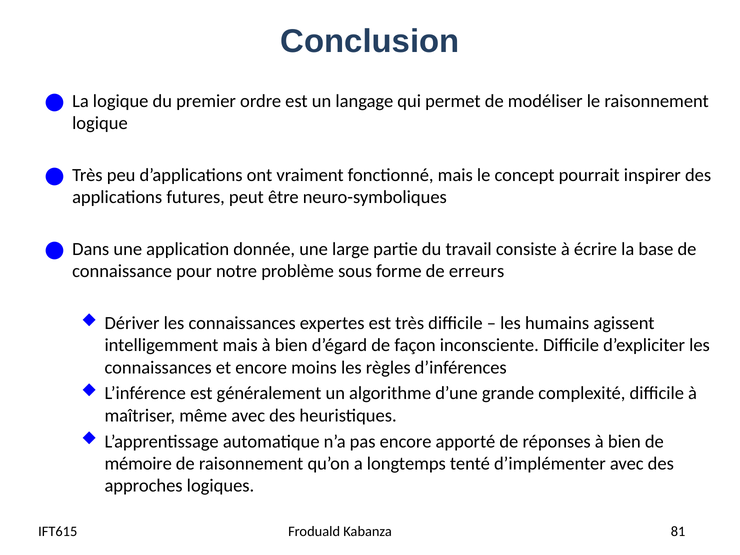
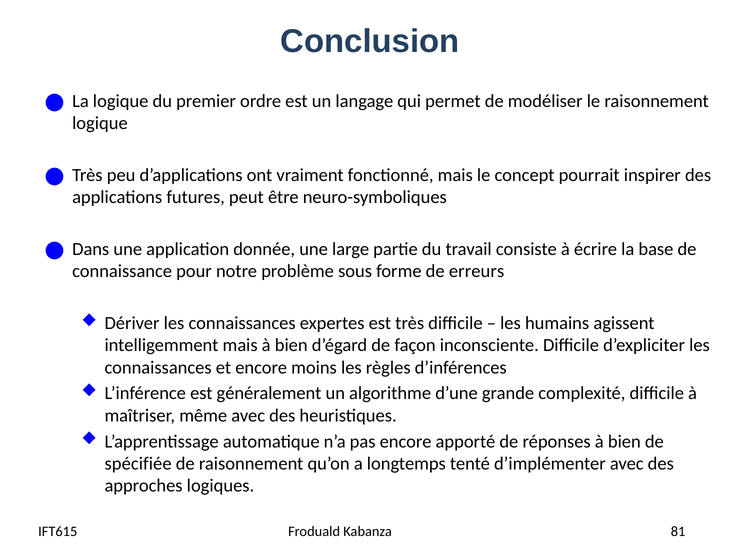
mémoire: mémoire -> spécifiée
